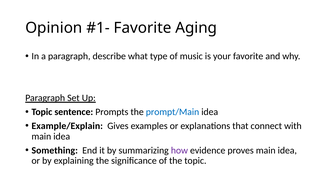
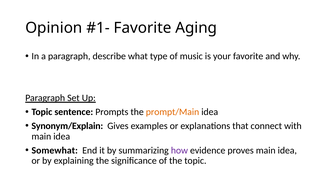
prompt/Main colour: blue -> orange
Example/Explain: Example/Explain -> Synonym/Explain
Something: Something -> Somewhat
